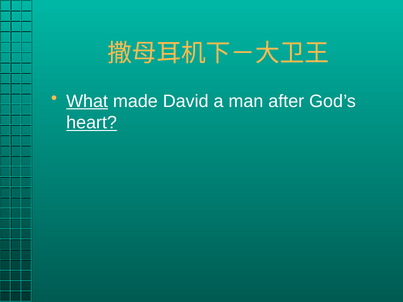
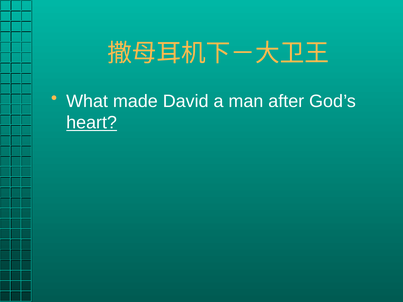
What underline: present -> none
